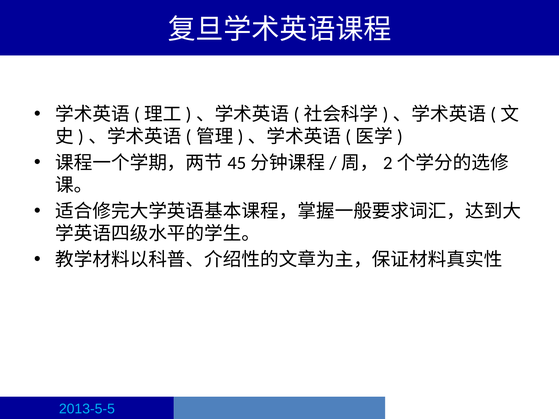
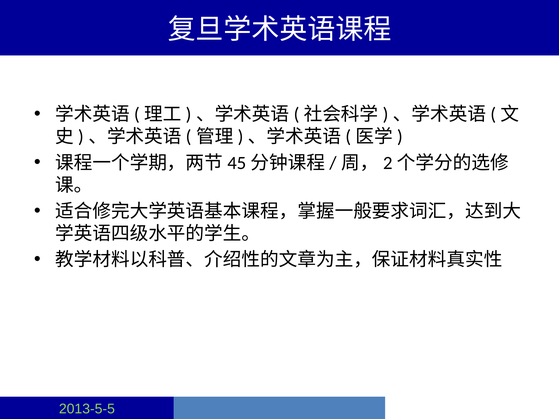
2013-5-5 colour: light blue -> light green
